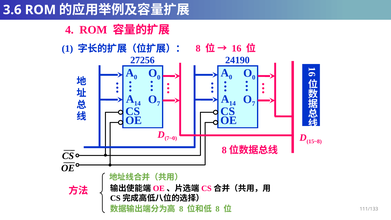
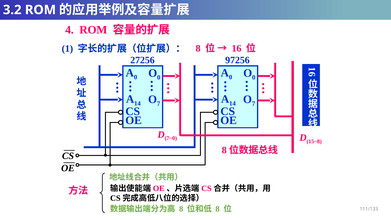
3.6: 3.6 -> 3.2
24190: 24190 -> 97256
